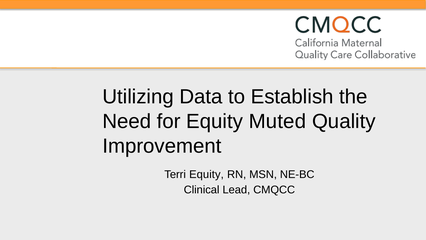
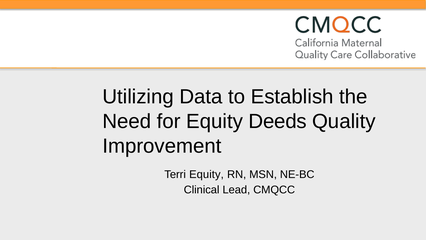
Muted: Muted -> Deeds
